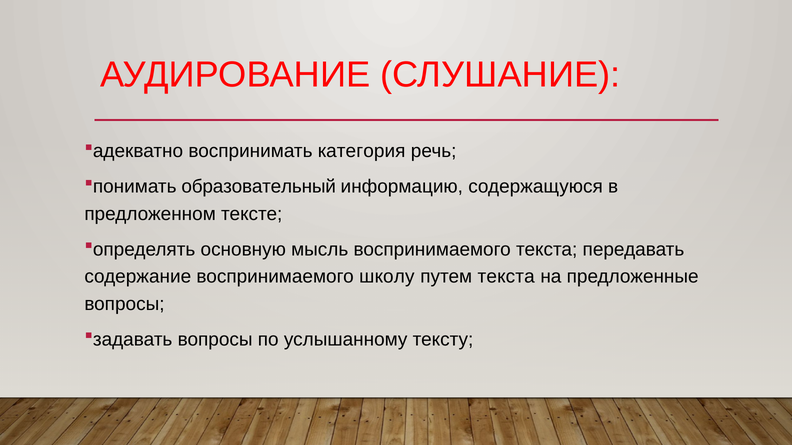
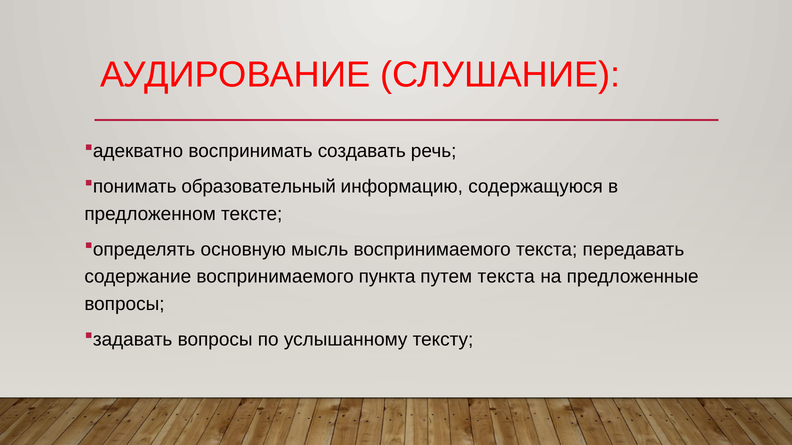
категория: категория -> создавать
школу: школу -> пункта
